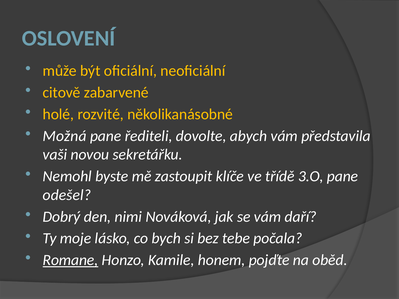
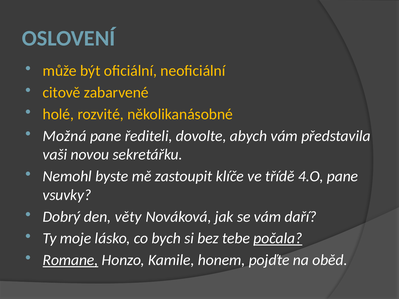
3.O: 3.O -> 4.O
odešel: odešel -> vsuvky
nimi: nimi -> věty
počala underline: none -> present
